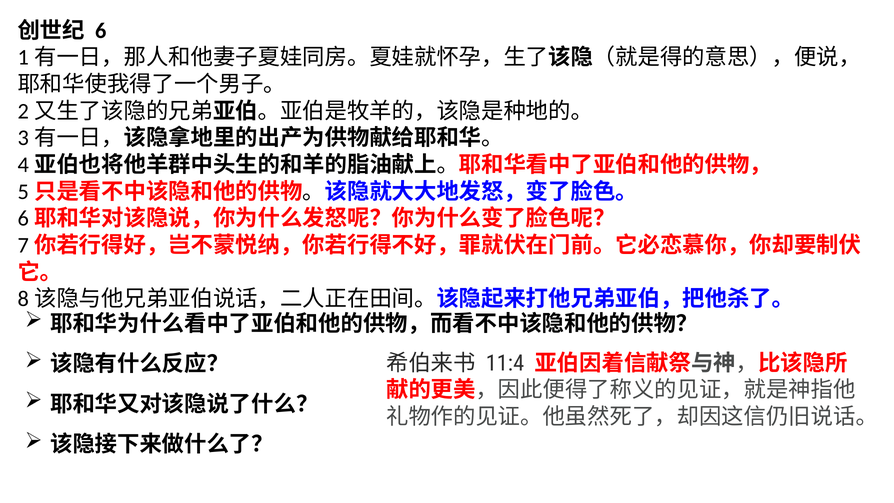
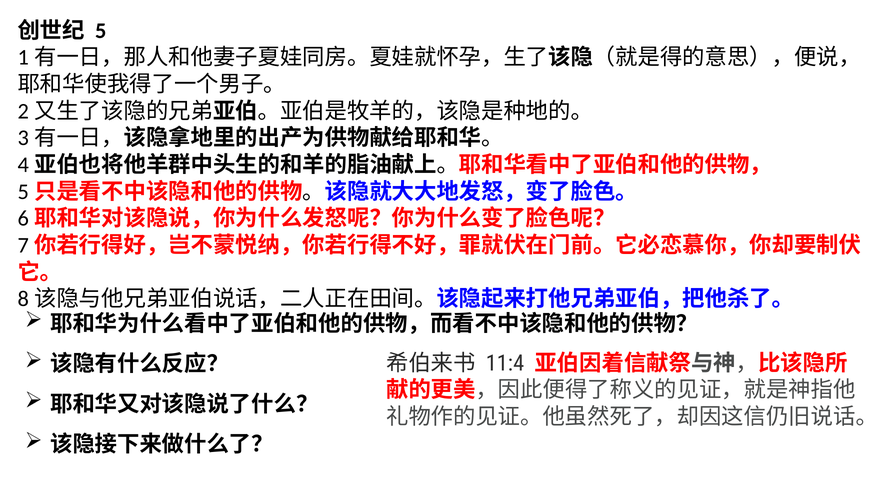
6: 6 -> 5
